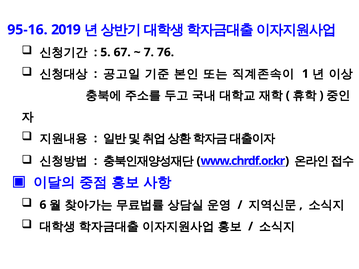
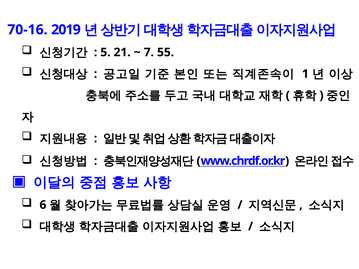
95-16: 95-16 -> 70-16
67: 67 -> 21
76: 76 -> 55
